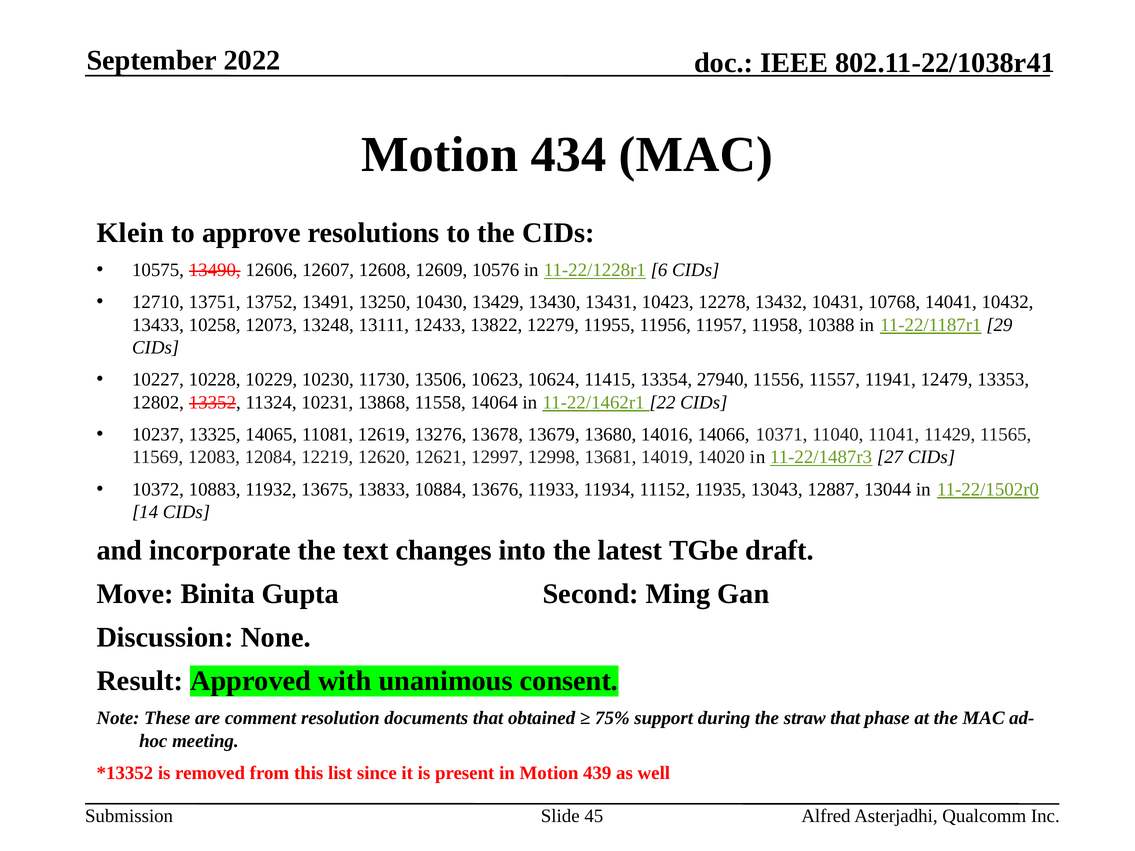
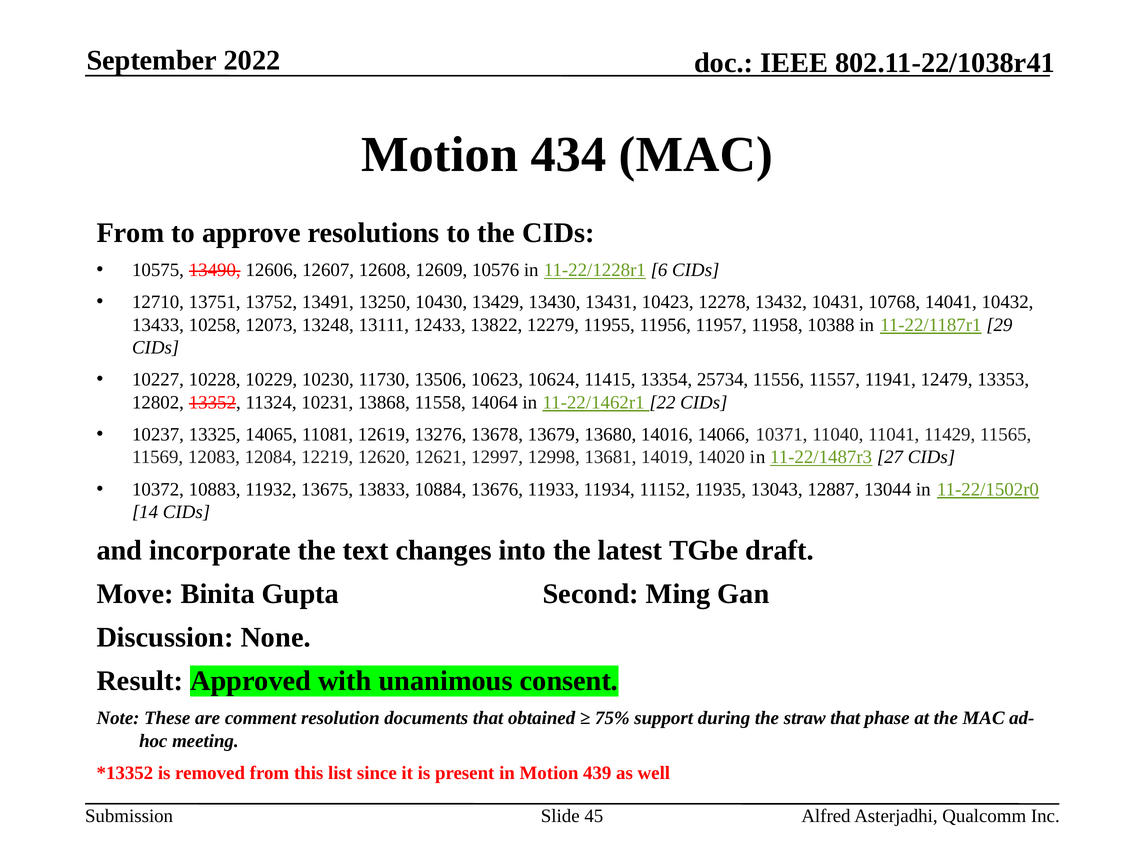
Klein at (130, 233): Klein -> From
27940: 27940 -> 25734
